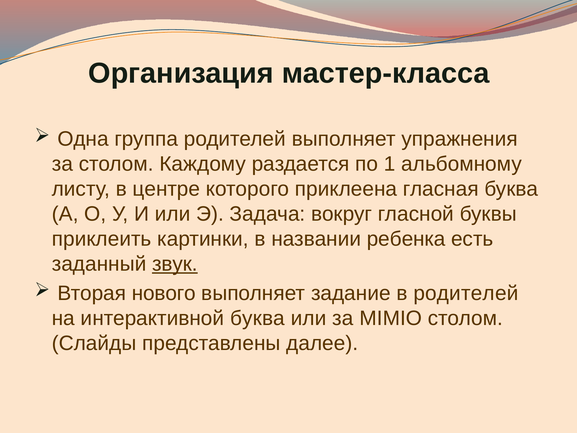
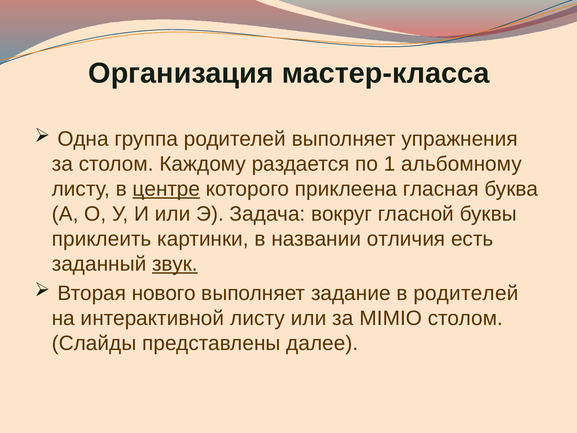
центре underline: none -> present
ребенка: ребенка -> отличия
интерактивной буква: буква -> листу
